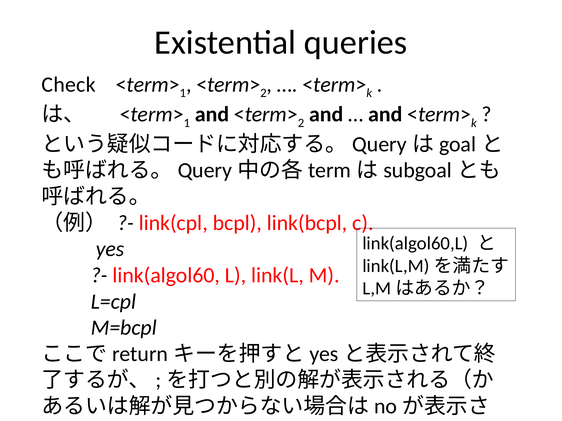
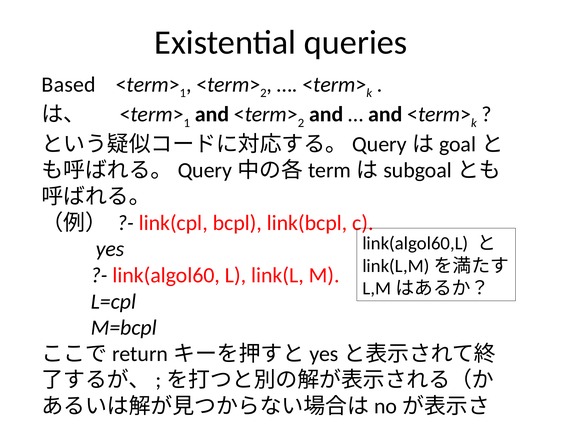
Check: Check -> Based
